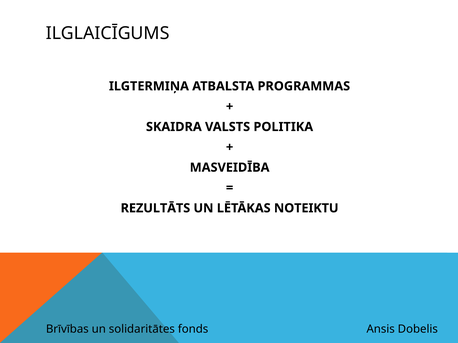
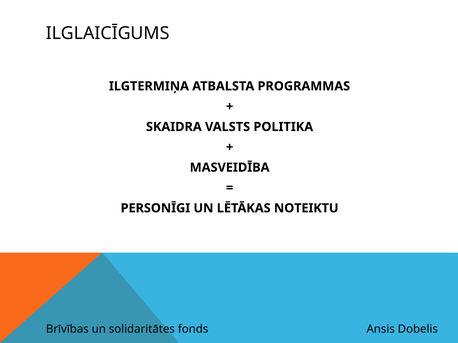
REZULTĀTS: REZULTĀTS -> PERSONĪGI
